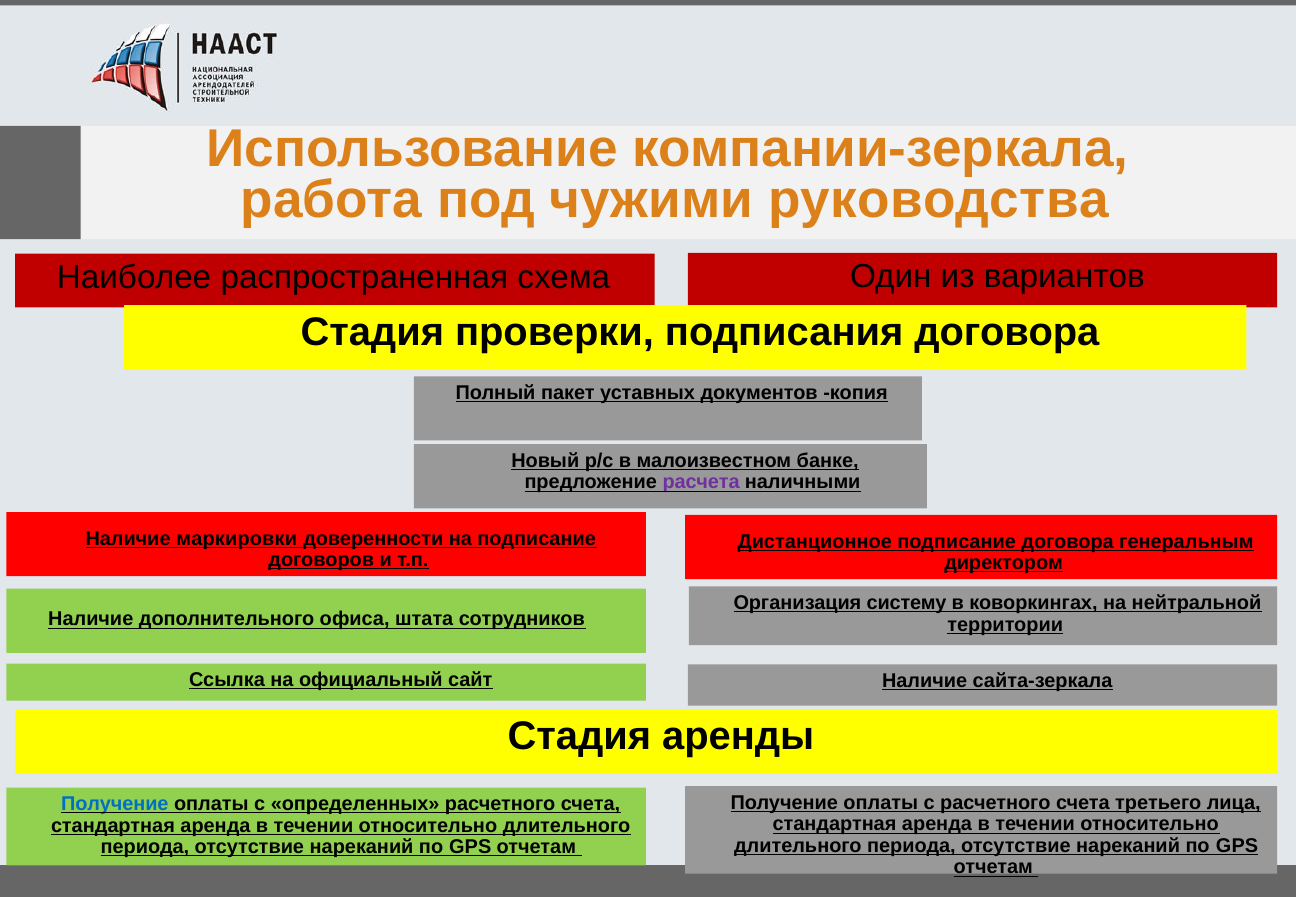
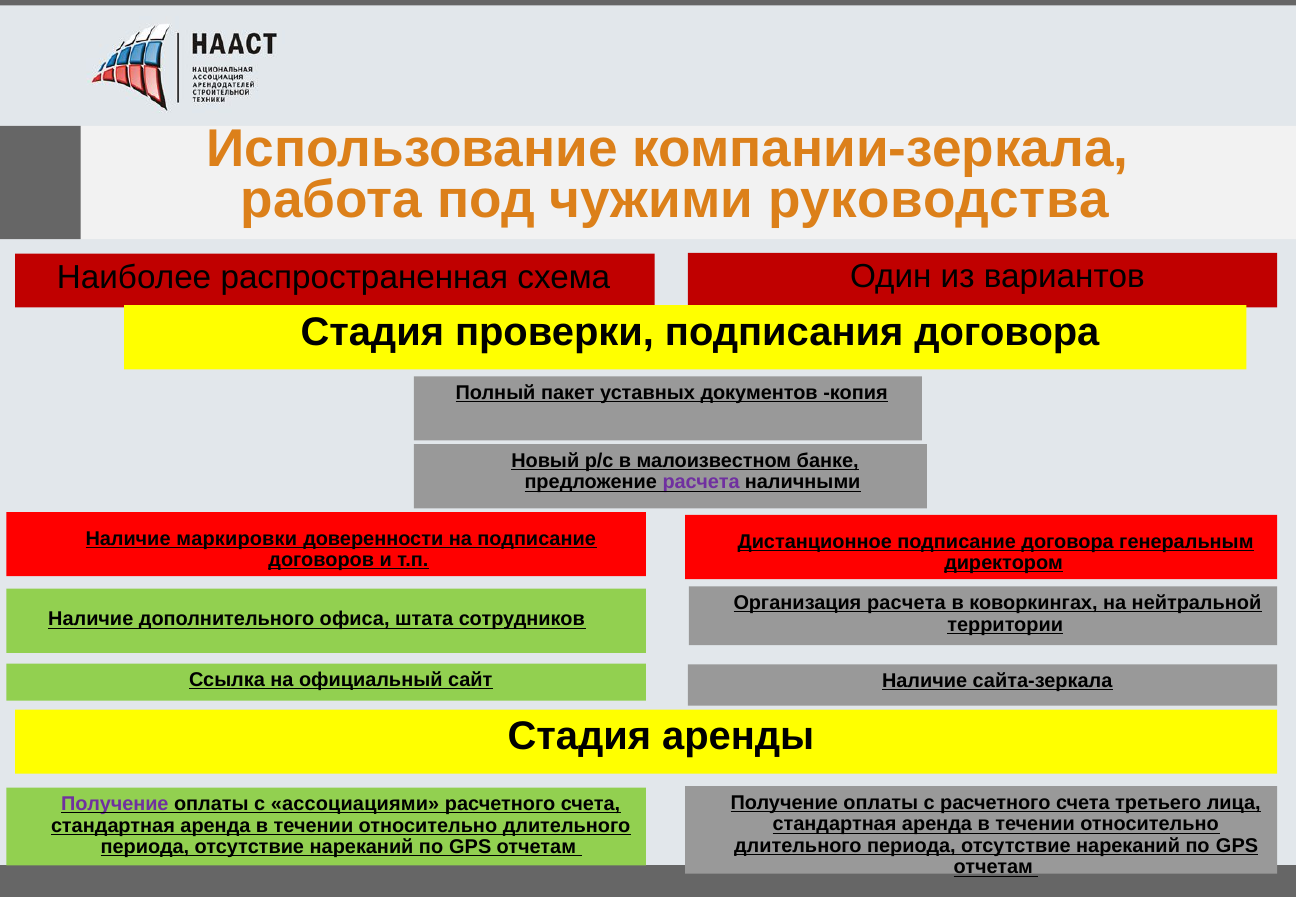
Организация систему: систему -> расчета
Получение at (115, 804) colour: blue -> purple
определенных: определенных -> ассоциациями
